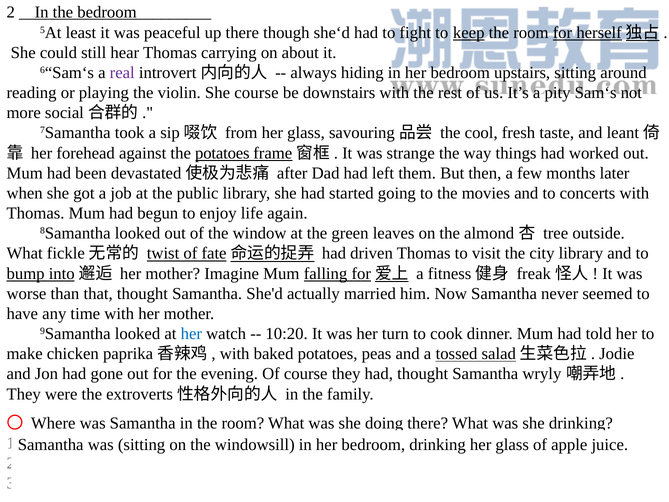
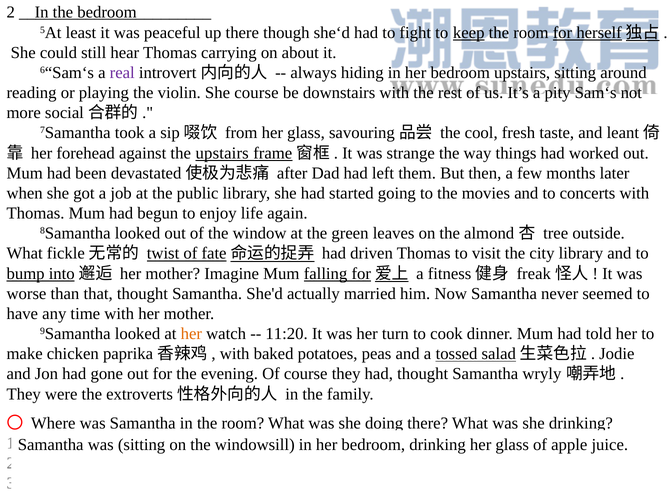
the potatoes: potatoes -> upstairs
her at (191, 334) colour: blue -> orange
10:20: 10:20 -> 11:20
